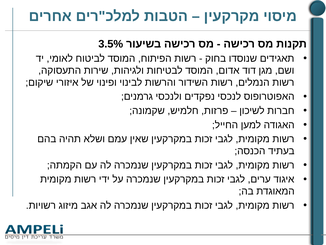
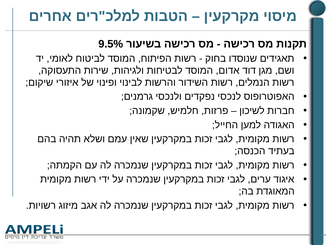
3.5%: 3.5% -> 9.5%
